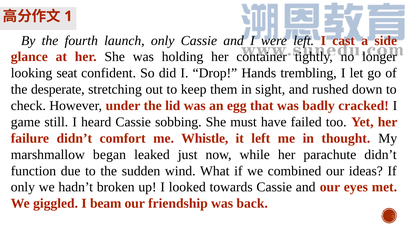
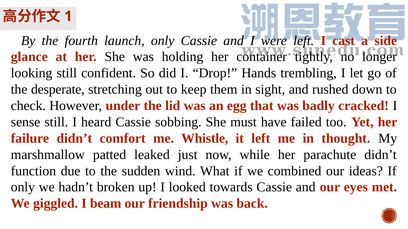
looking seat: seat -> still
game: game -> sense
began: began -> patted
